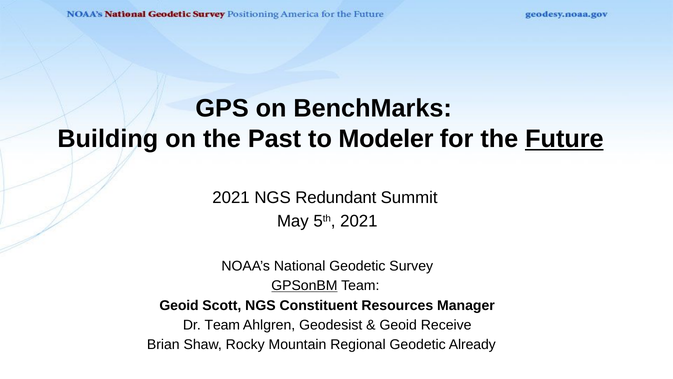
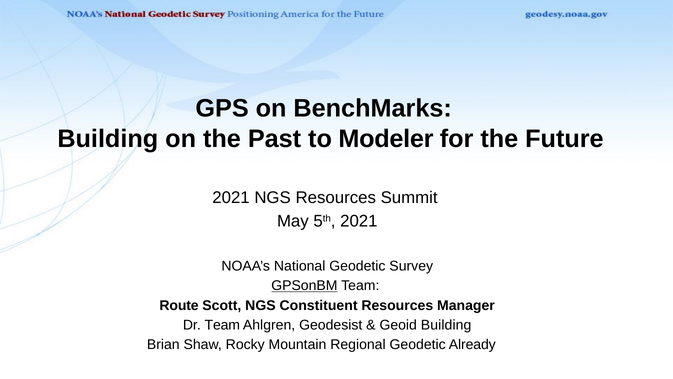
Future underline: present -> none
NGS Redundant: Redundant -> Resources
Geoid at (179, 305): Geoid -> Route
Geoid Receive: Receive -> Building
